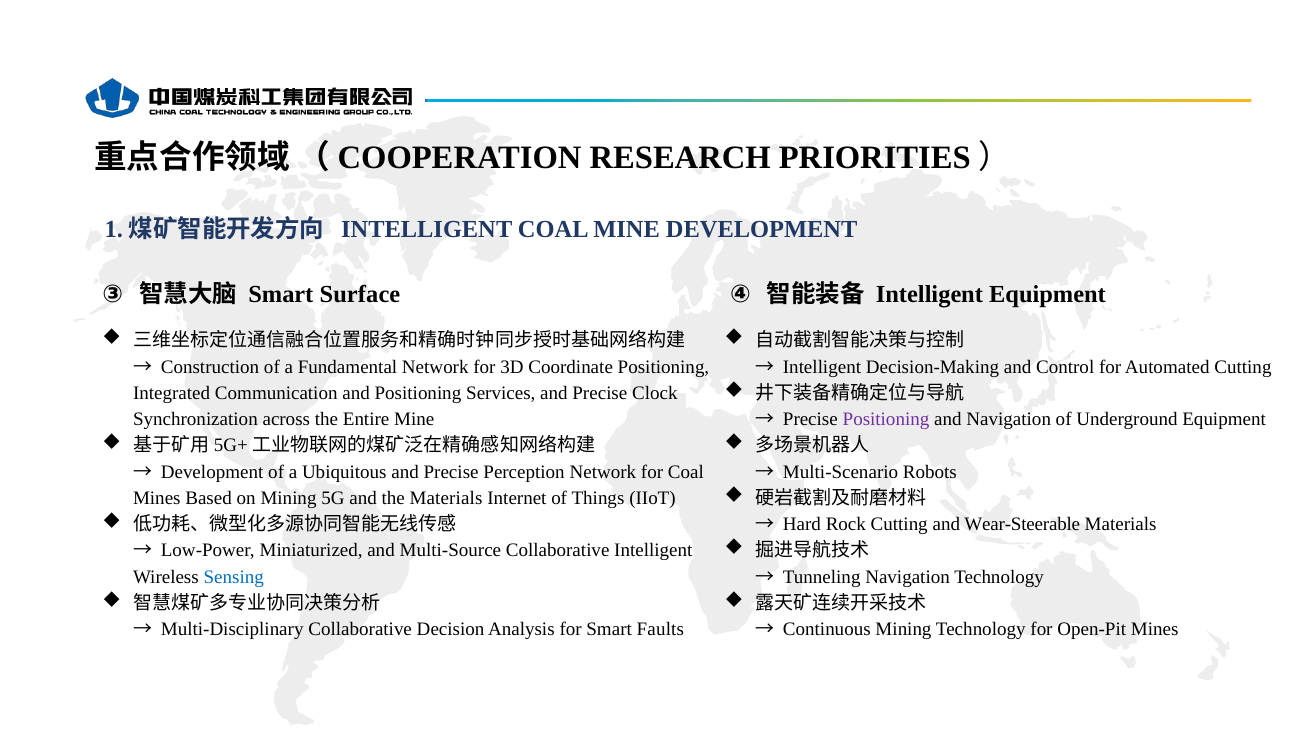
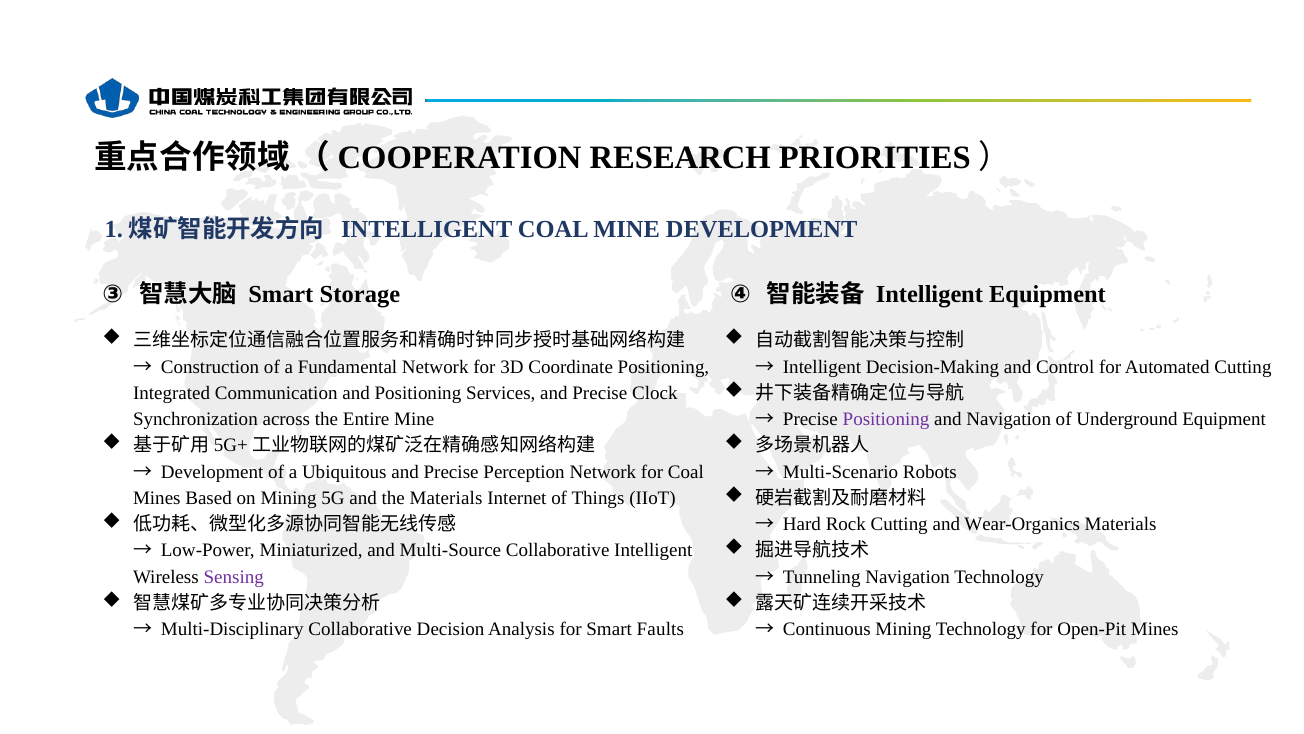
Surface: Surface -> Storage
Wear-Steerable: Wear-Steerable -> Wear-Organics
Sensing colour: blue -> purple
